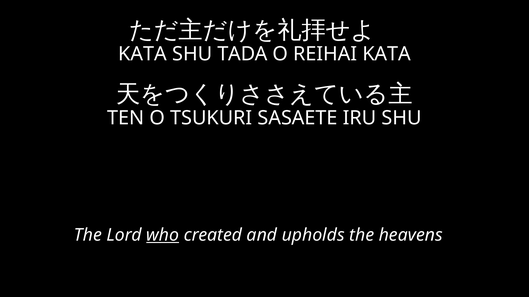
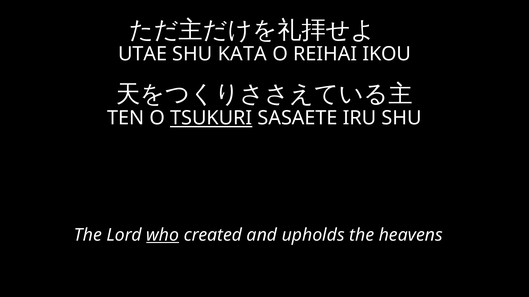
KATA at (142, 54): KATA -> UTAE
TADA: TADA -> KATA
REIHAI KATA: KATA -> IKOU
TSUKURI underline: none -> present
